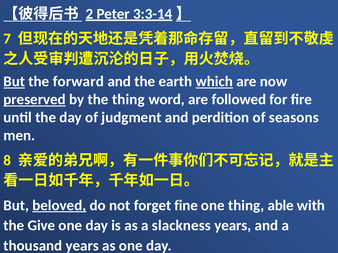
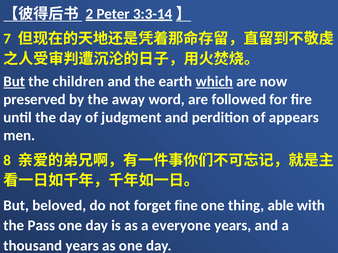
forward: forward -> children
preserved underline: present -> none
the thing: thing -> away
seasons: seasons -> appears
beloved underline: present -> none
Give: Give -> Pass
slackness: slackness -> everyone
